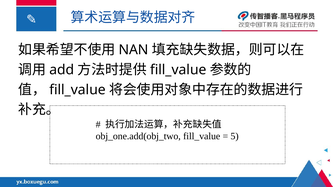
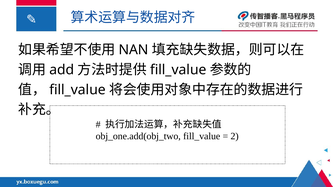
5: 5 -> 2
